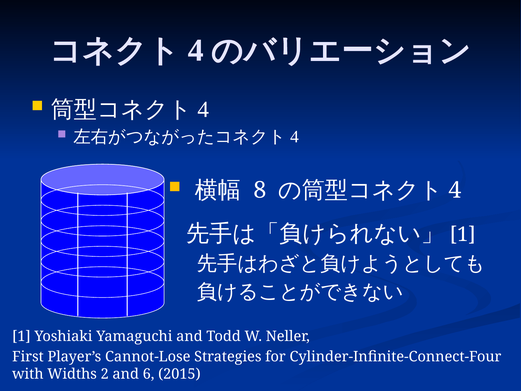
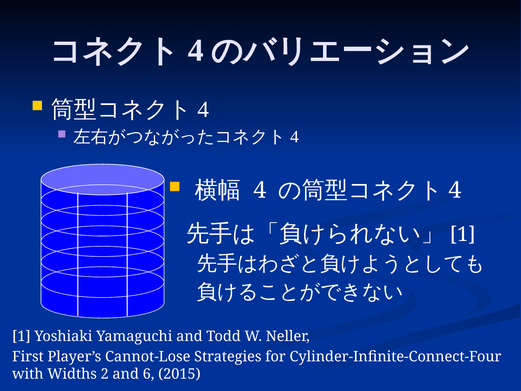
8 at (260, 190): 8 -> 4
